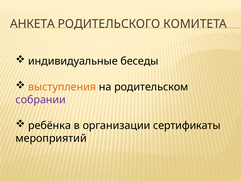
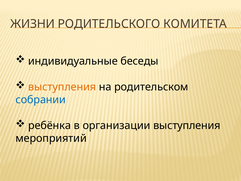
АНКЕТА: АНКЕТА -> ЖИЗНИ
собрании colour: purple -> blue
организации сертификаты: сертификаты -> выступления
